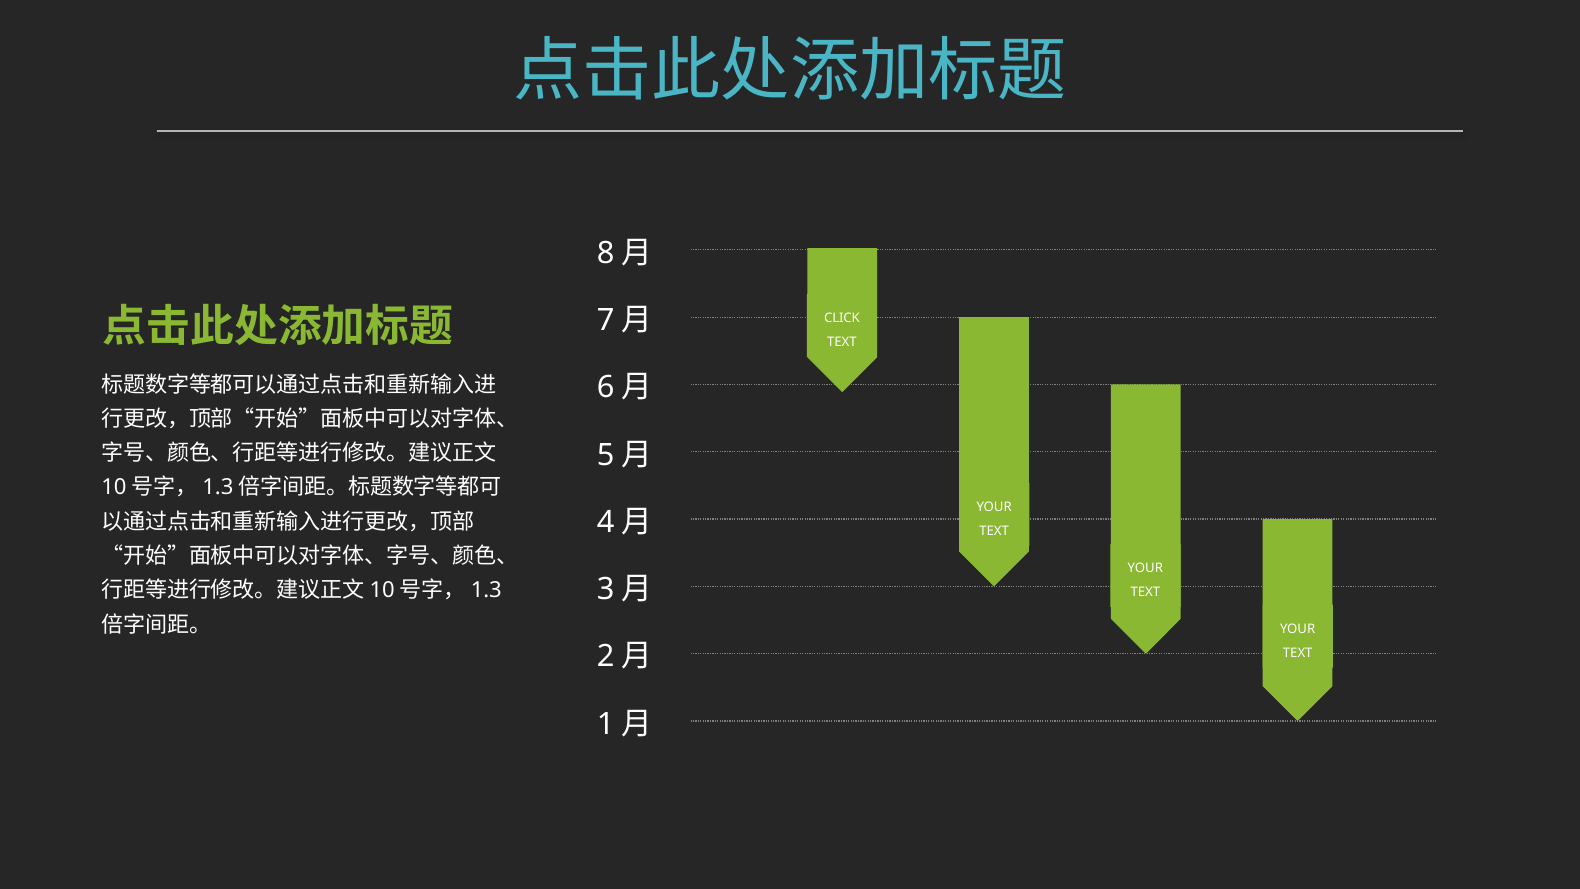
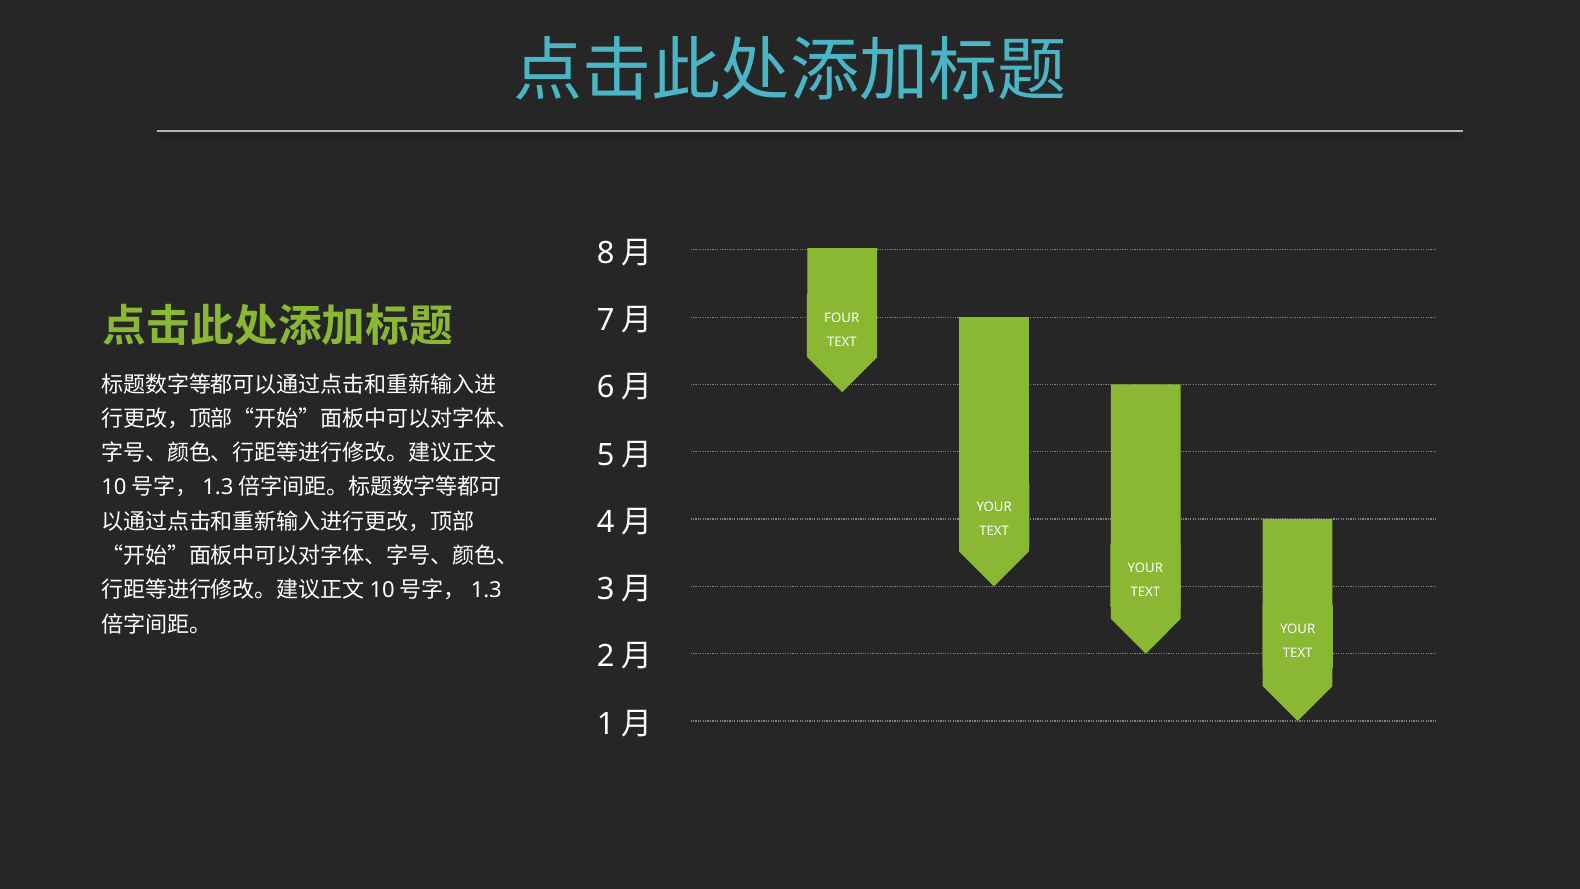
CLICK: CLICK -> FOUR
